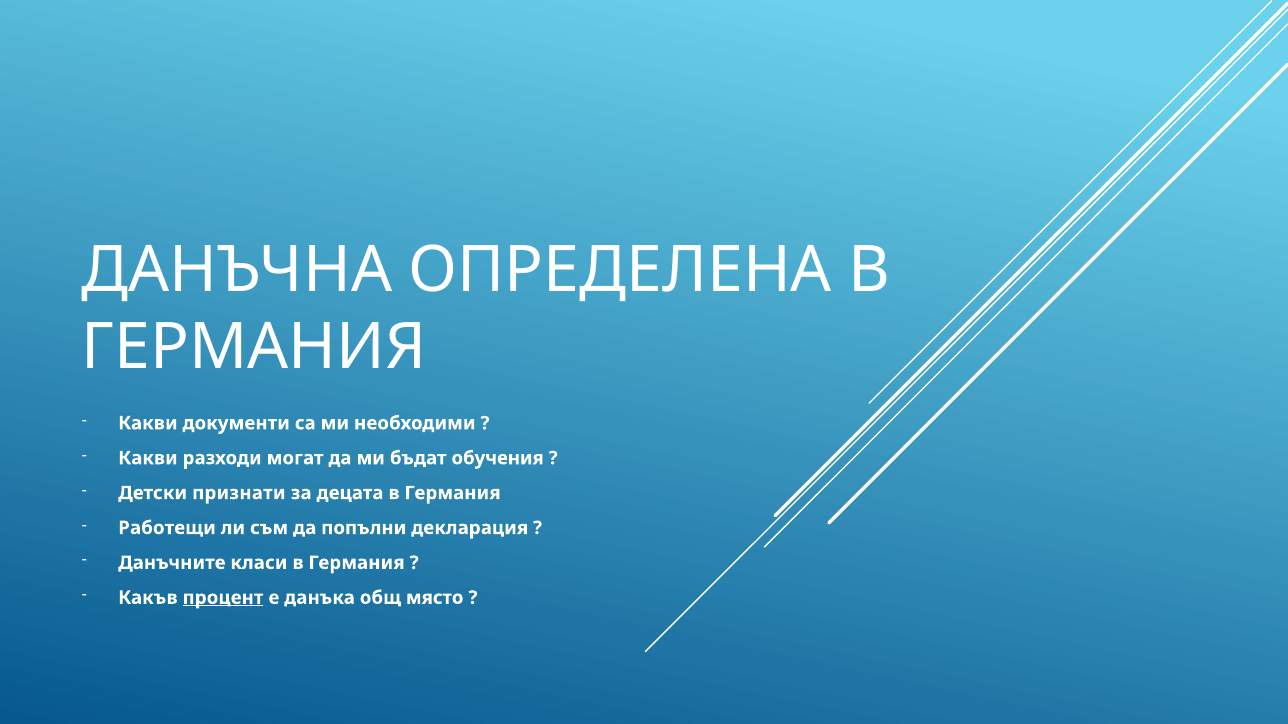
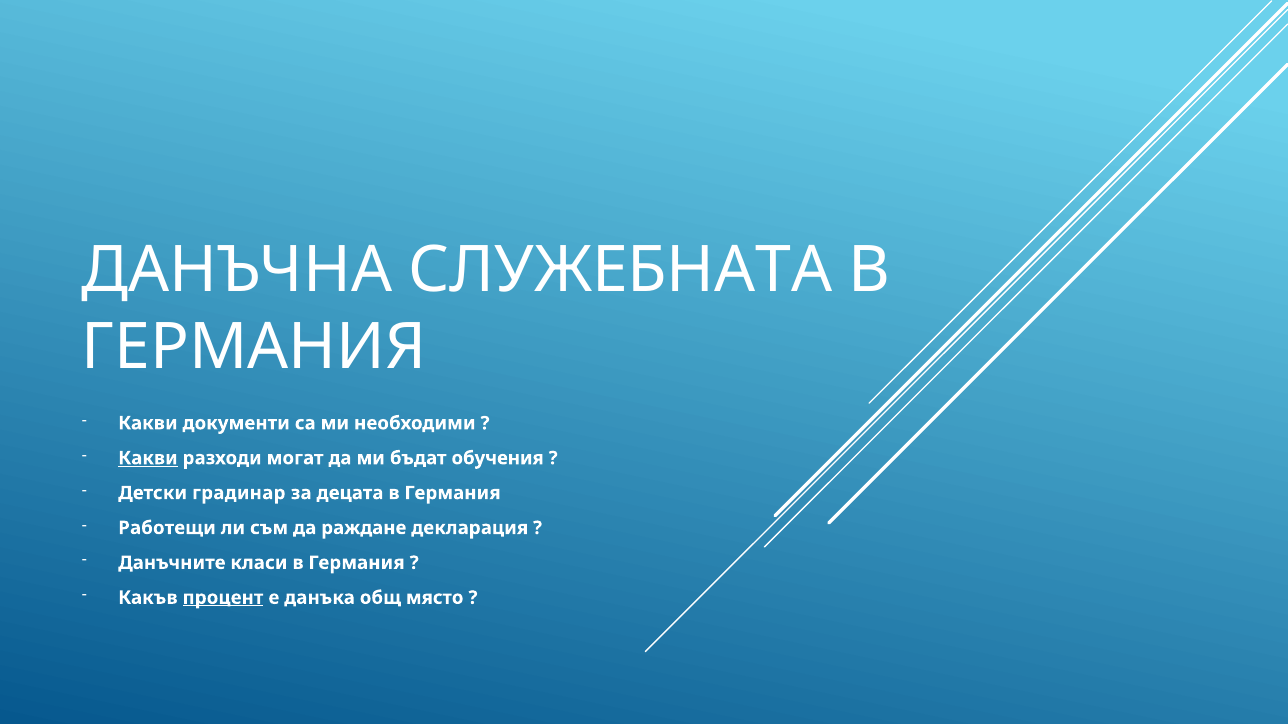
ОПРЕДЕЛЕНА: ОПРЕДЕЛЕНА -> СЛУЖЕБНАТА
Какви at (148, 458) underline: none -> present
признати: признати -> градинар
попълни: попълни -> раждане
